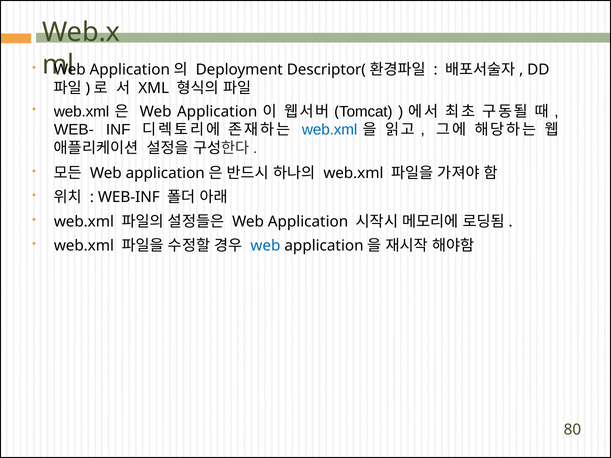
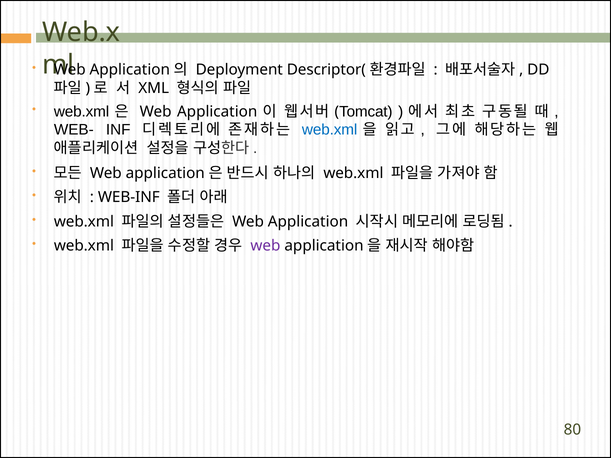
web at (265, 246) colour: blue -> purple
